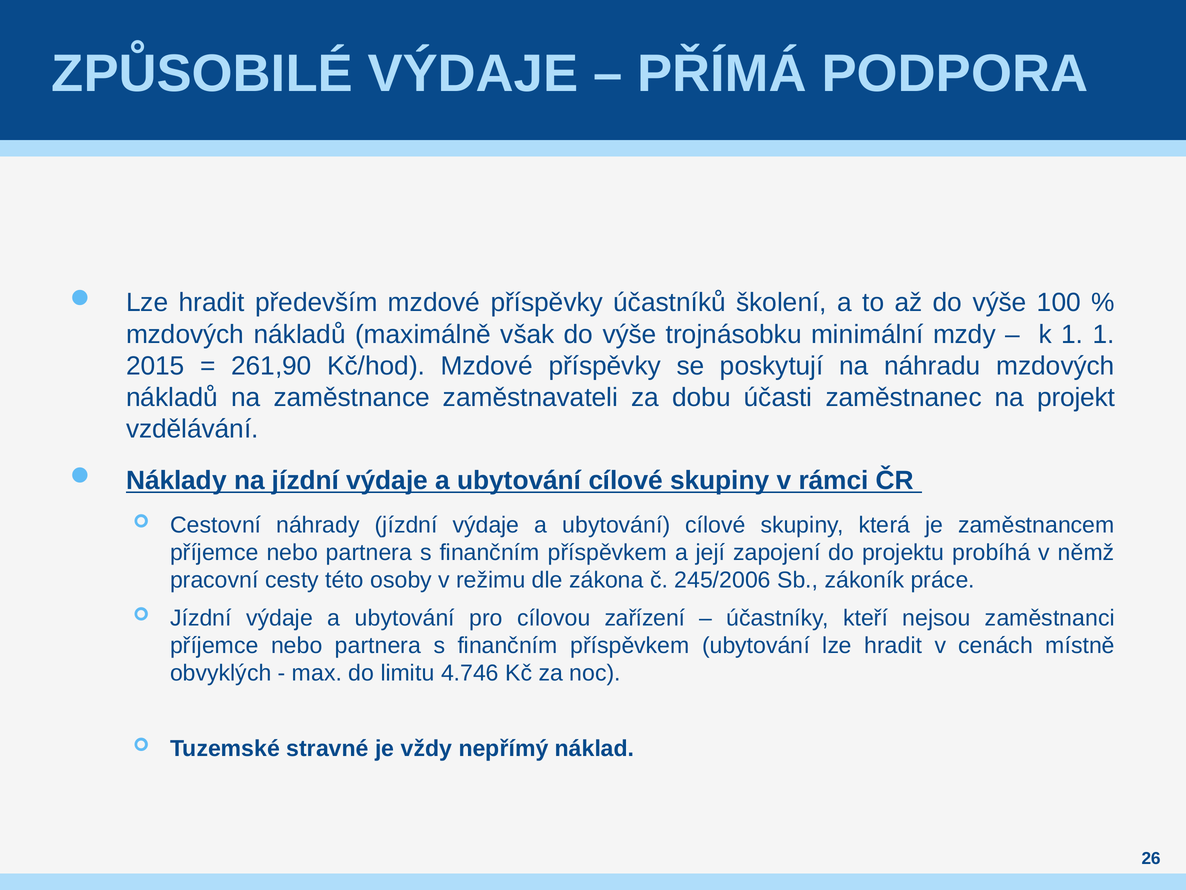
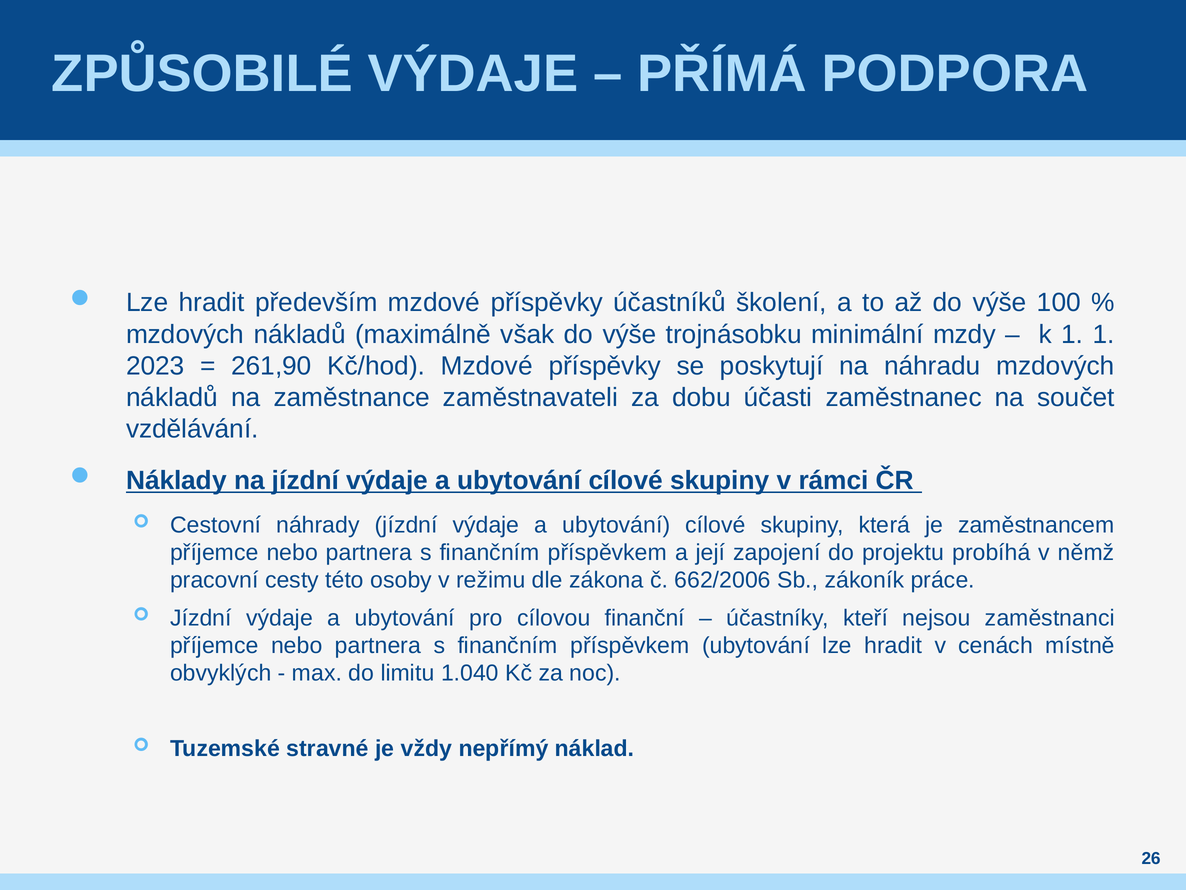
2015: 2015 -> 2023
projekt: projekt -> součet
245/2006: 245/2006 -> 662/2006
zařízení: zařízení -> finanční
4.746: 4.746 -> 1.040
